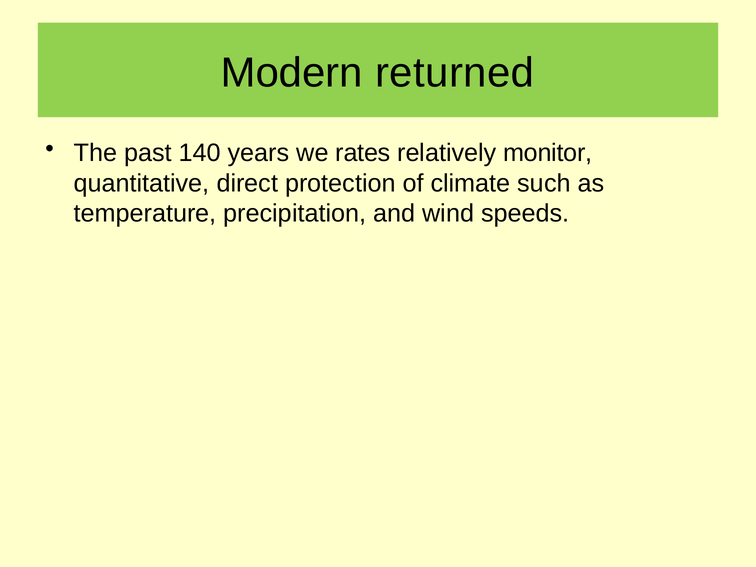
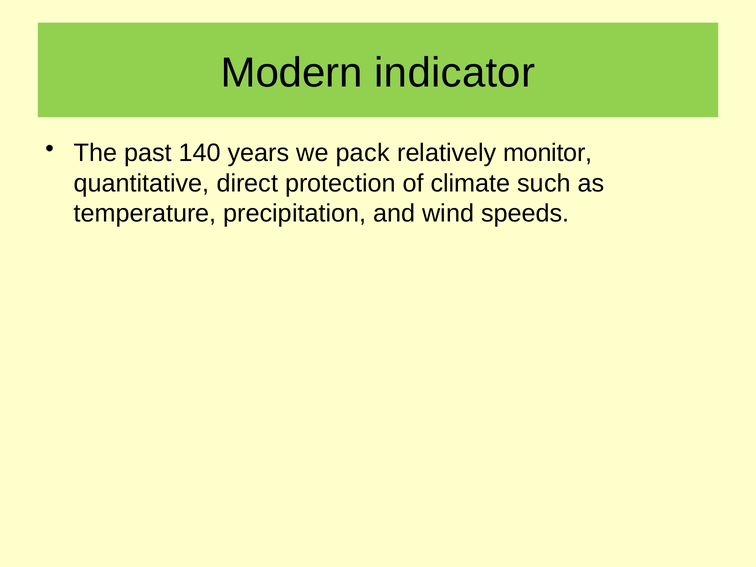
returned: returned -> indicator
rates: rates -> pack
